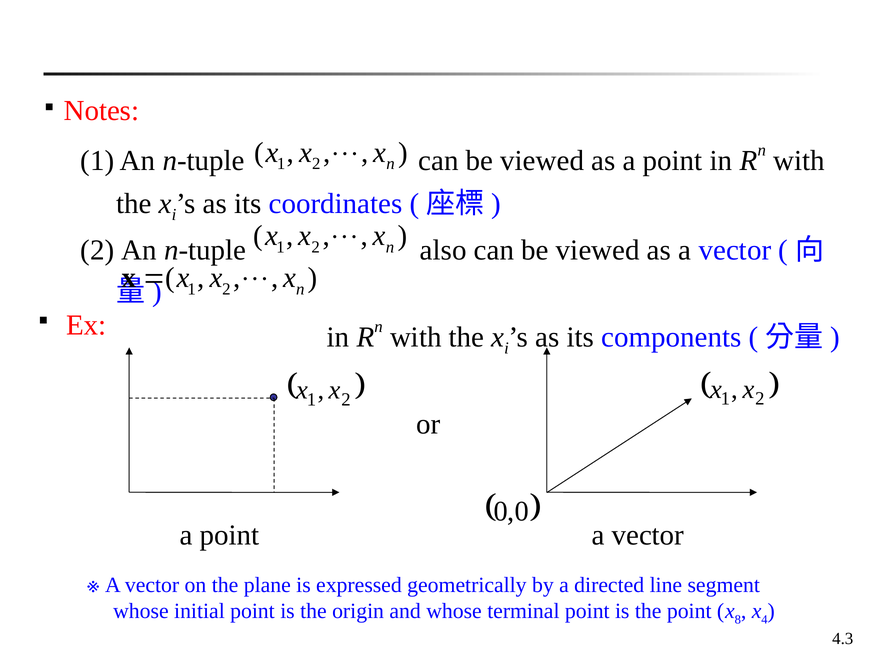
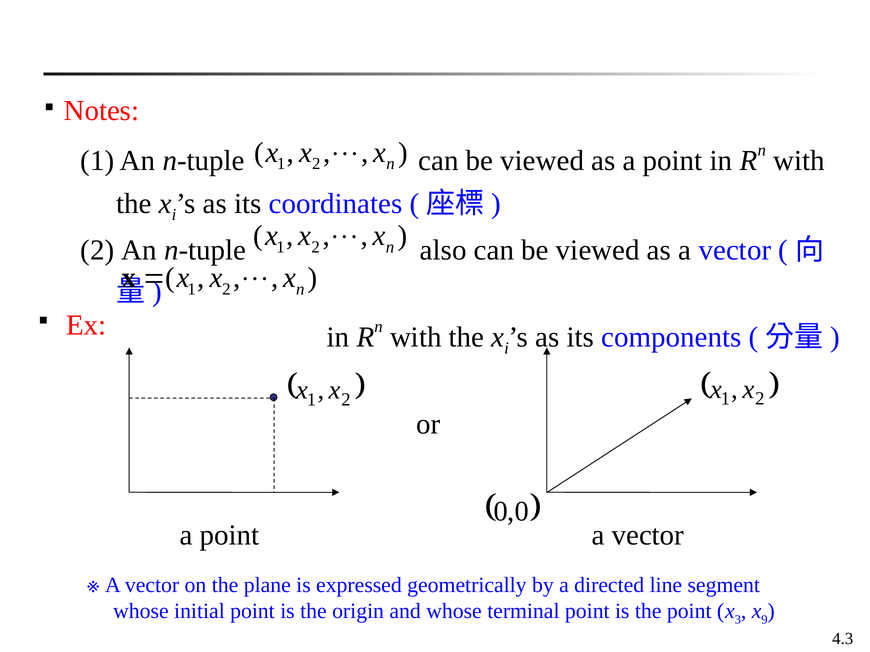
8: 8 -> 3
4: 4 -> 9
